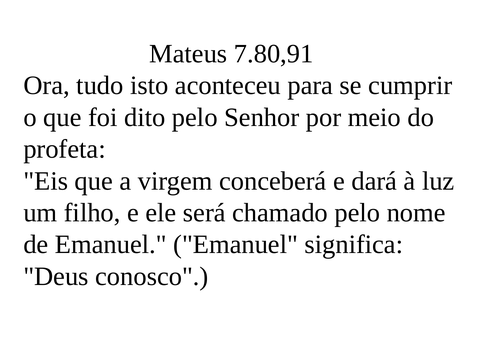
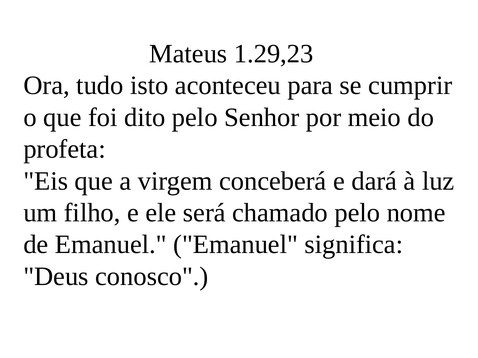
7.80,91: 7.80,91 -> 1.29,23
